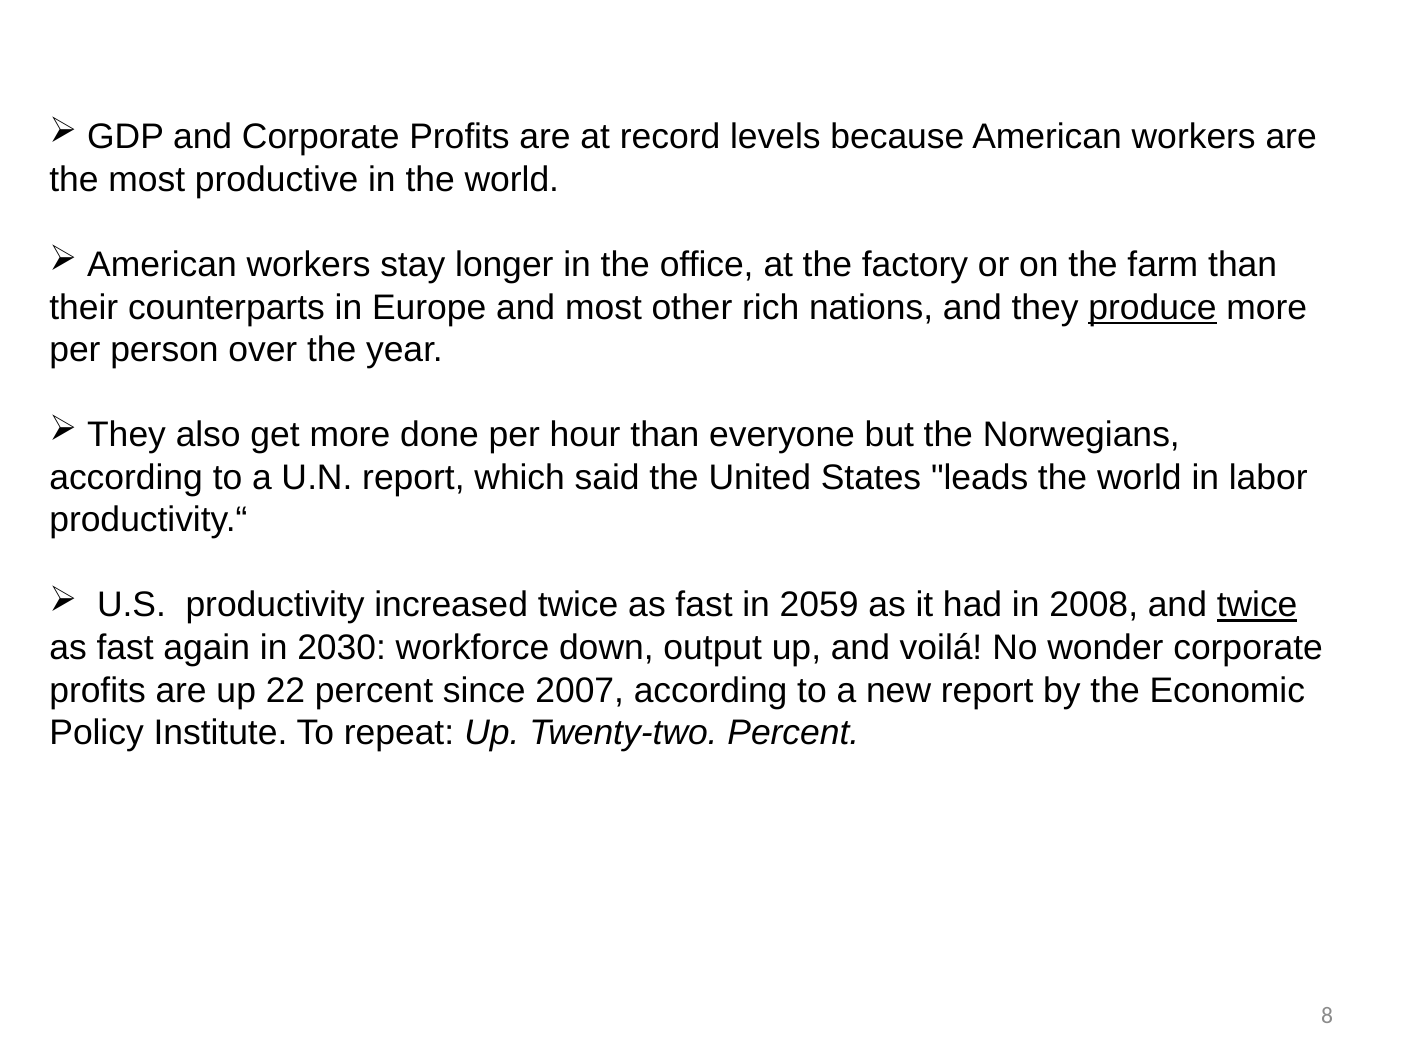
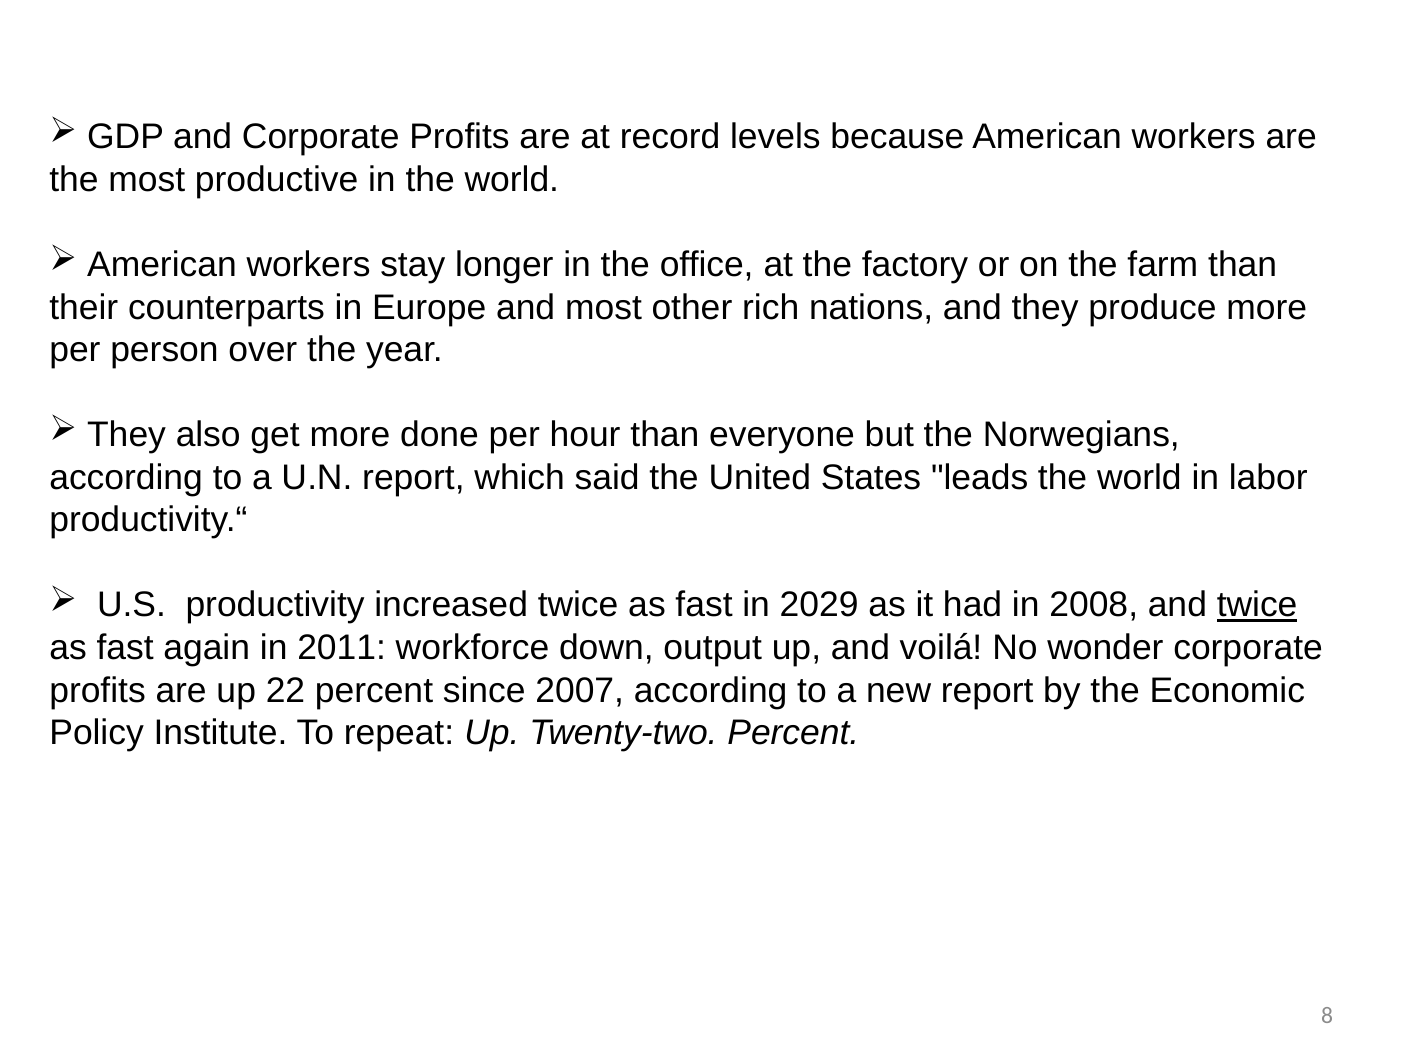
produce underline: present -> none
2059: 2059 -> 2029
2030: 2030 -> 2011
